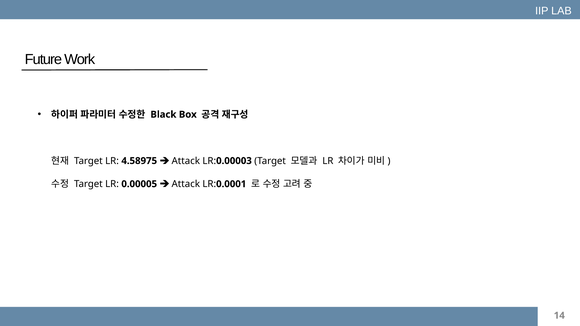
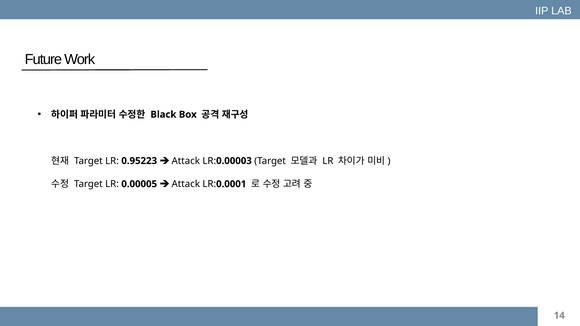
4.58975: 4.58975 -> 0.95223
